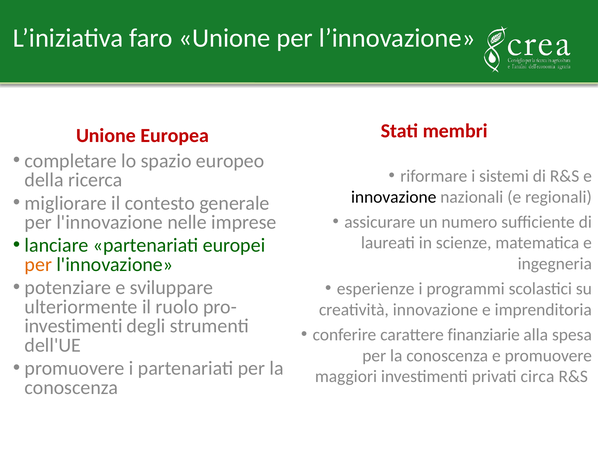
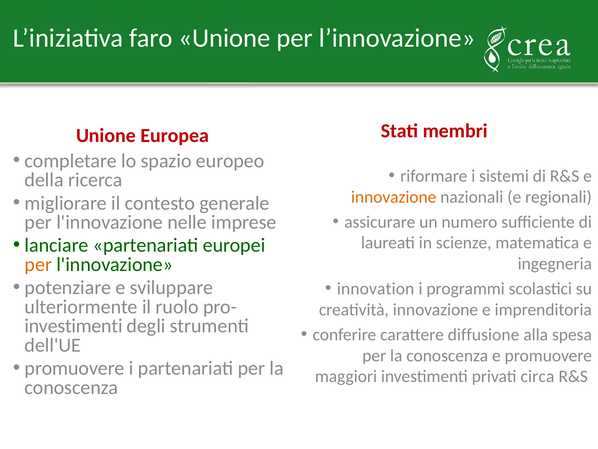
innovazione at (394, 197) colour: black -> orange
esperienze: esperienze -> innovation
finanziarie: finanziarie -> diffusione
